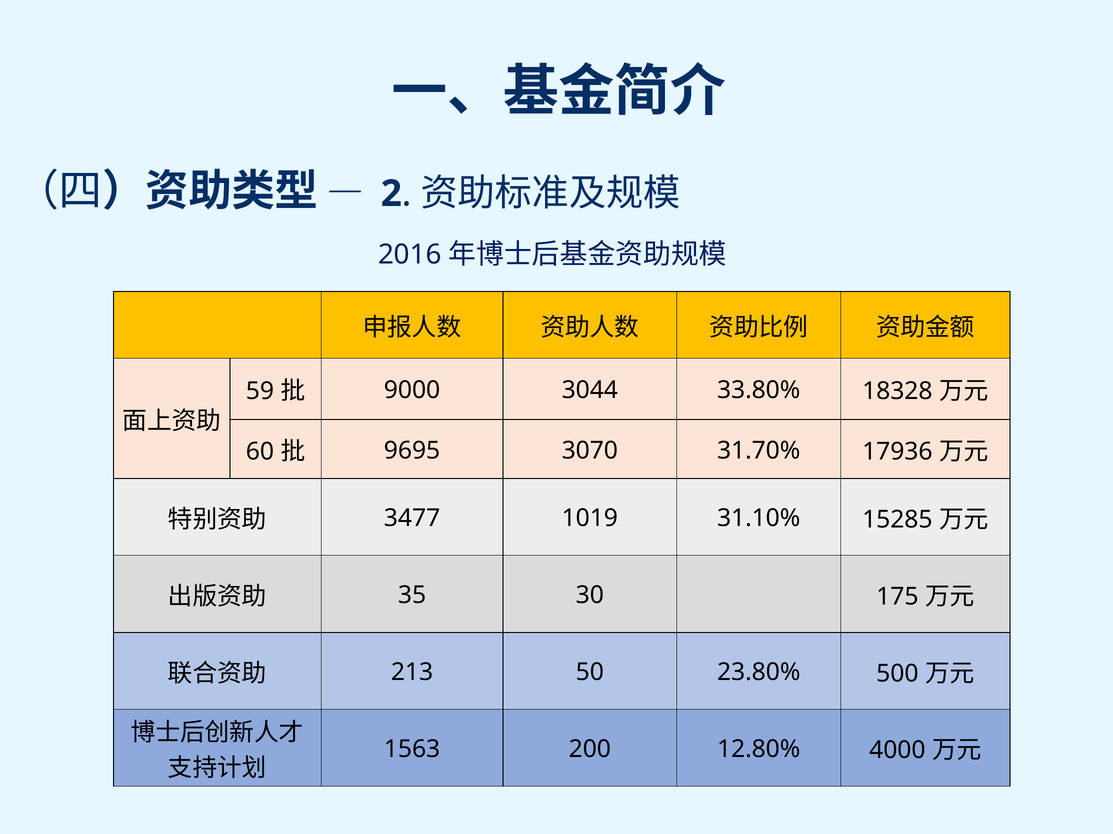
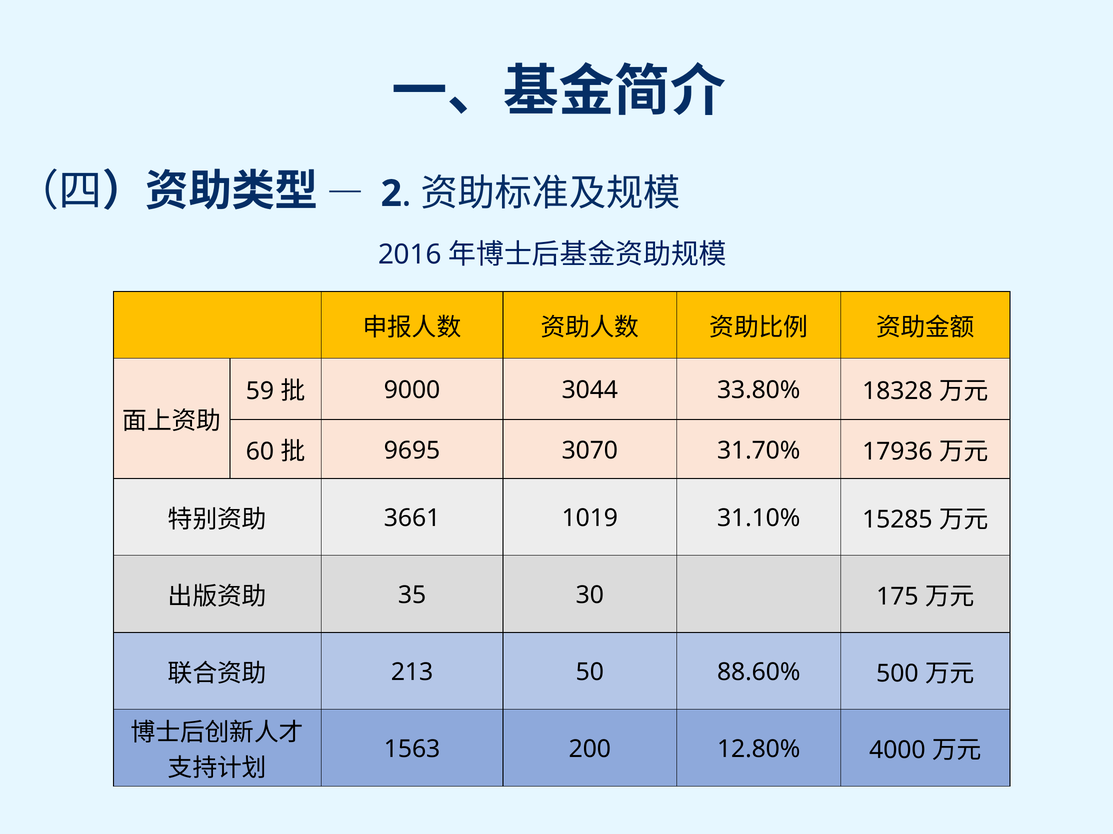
3477: 3477 -> 3661
23.80%: 23.80% -> 88.60%
